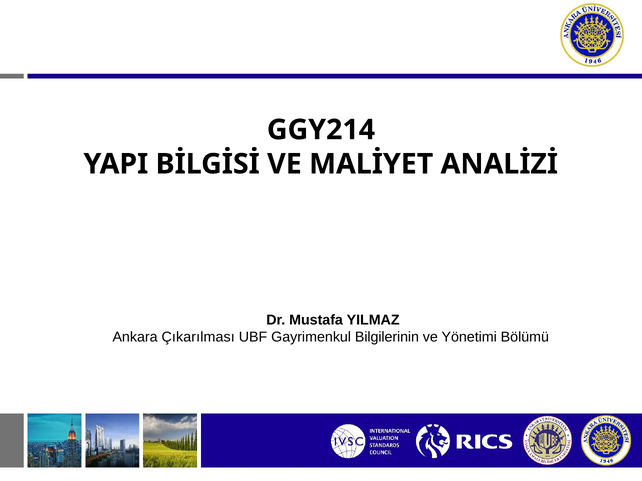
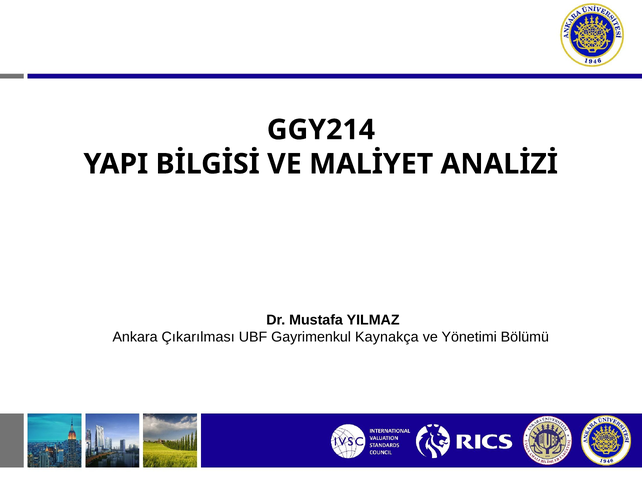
Bilgilerinin: Bilgilerinin -> Kaynakça
